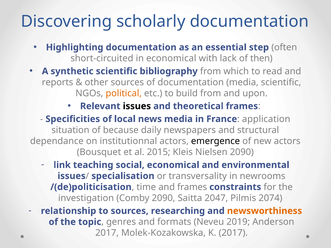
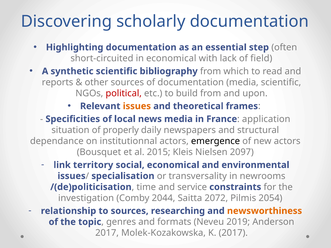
then: then -> field
political colour: orange -> red
issues at (137, 106) colour: black -> orange
because: because -> properly
Nielsen 2090: 2090 -> 2097
teaching: teaching -> territory
and frames: frames -> service
Comby 2090: 2090 -> 2044
2047: 2047 -> 2072
2074: 2074 -> 2054
